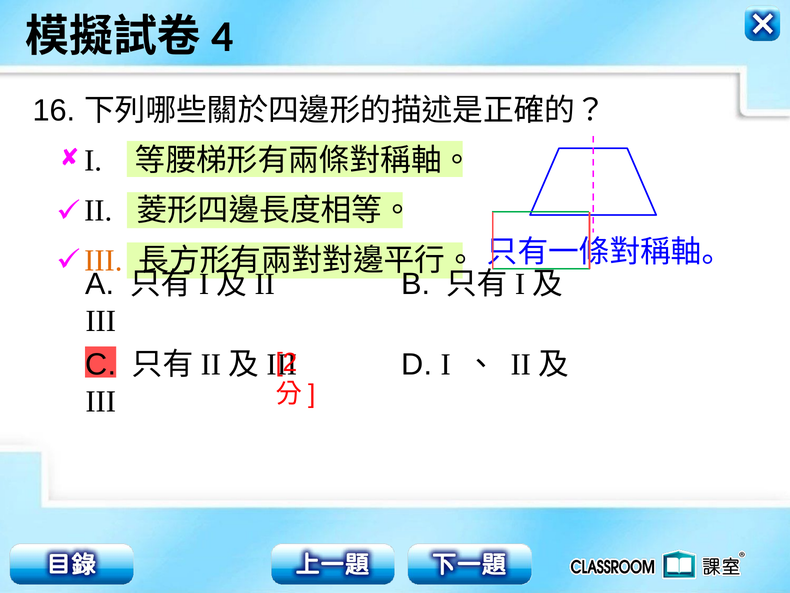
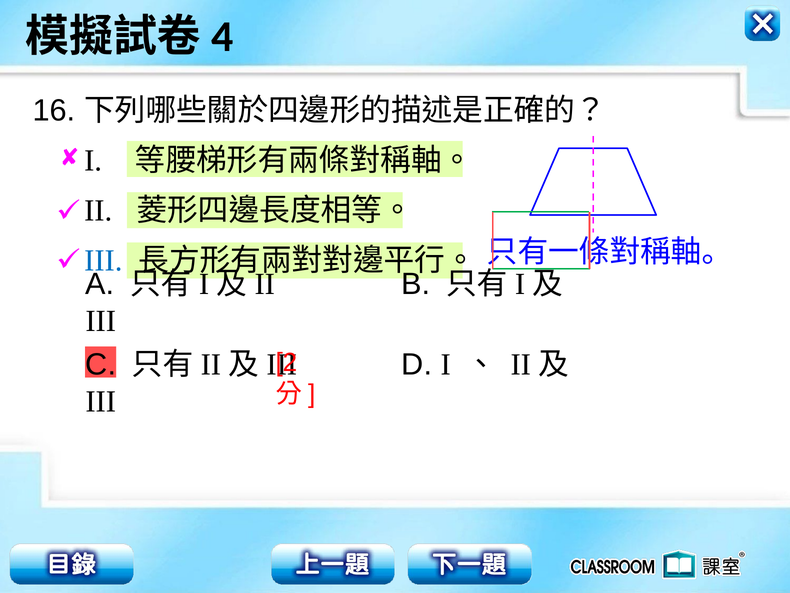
III at (103, 261) colour: orange -> blue
